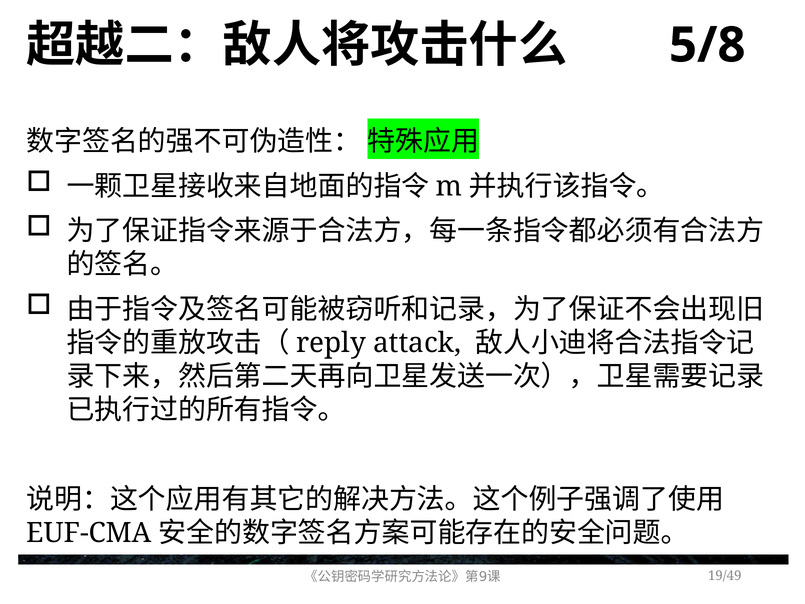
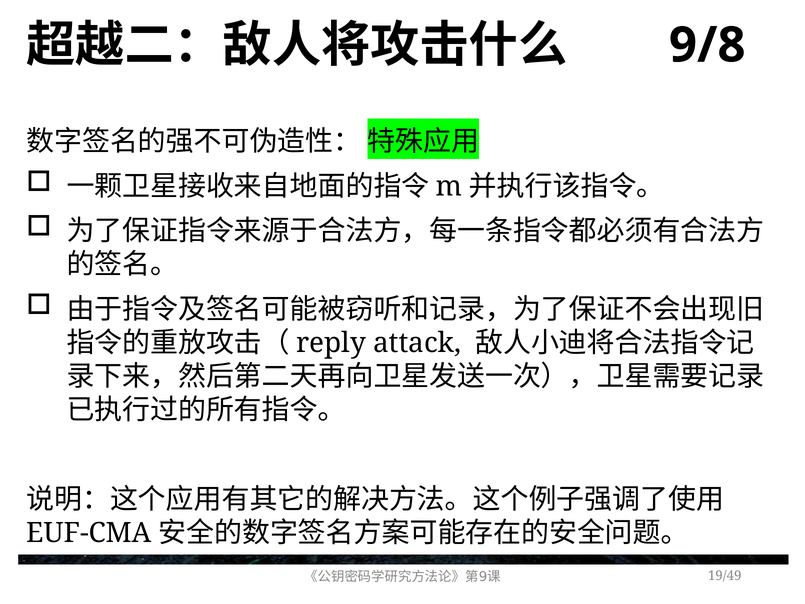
5/8: 5/8 -> 9/8
